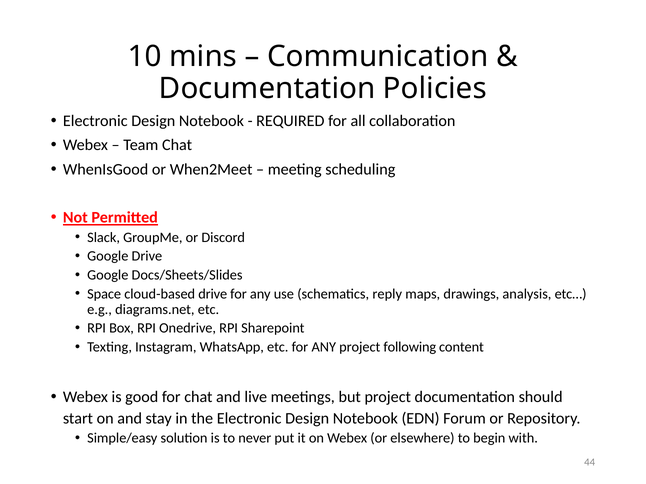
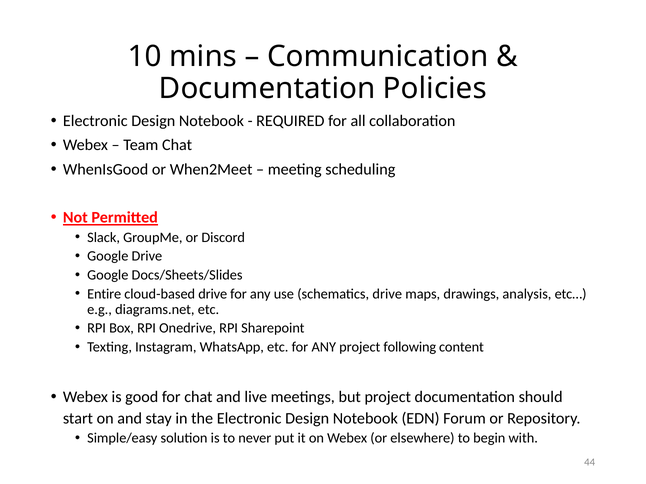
Space: Space -> Entire
schematics reply: reply -> drive
